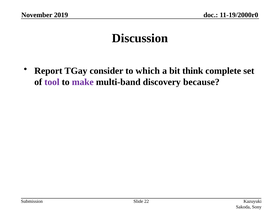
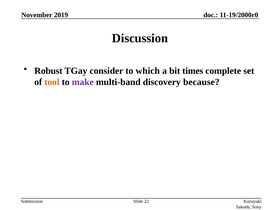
Report: Report -> Robust
think: think -> times
tool colour: purple -> orange
